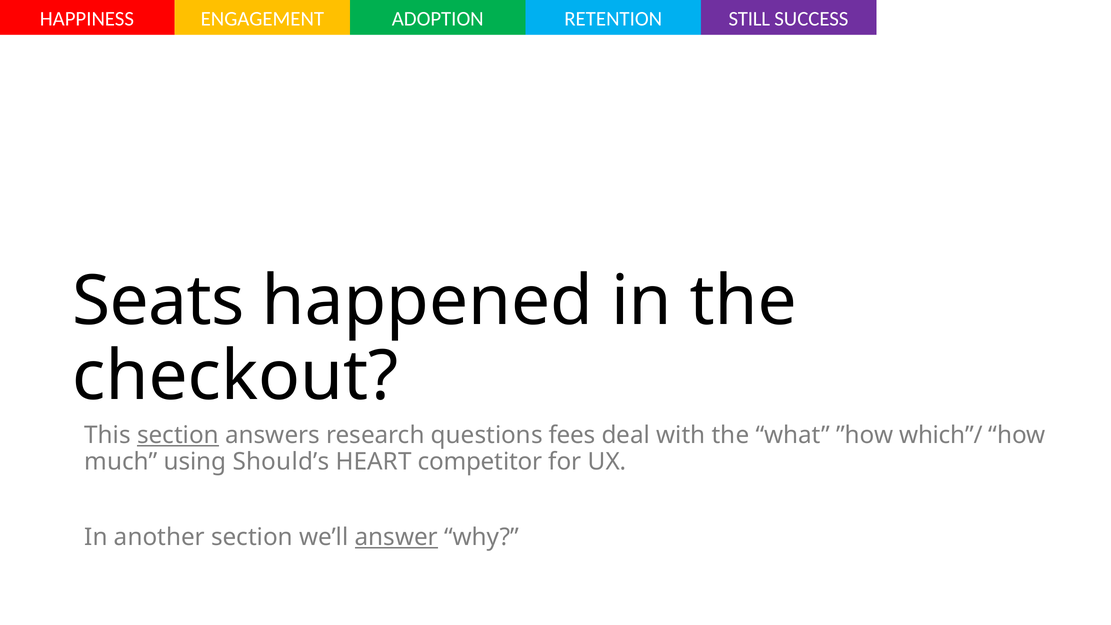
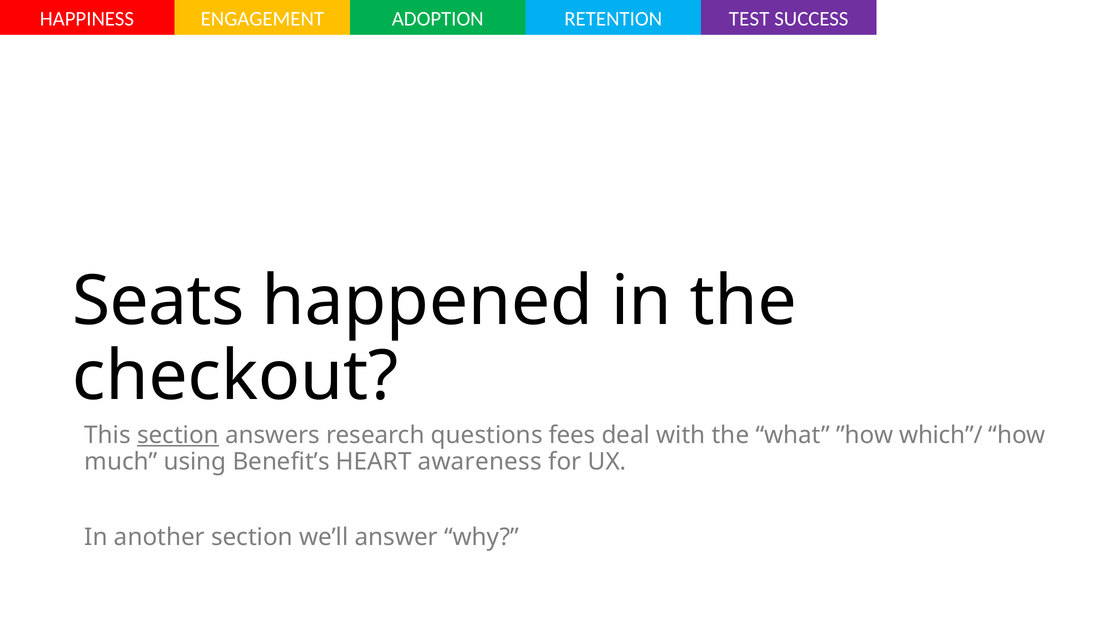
STILL: STILL -> TEST
Should’s: Should’s -> Benefit’s
competitor: competitor -> awareness
answer underline: present -> none
